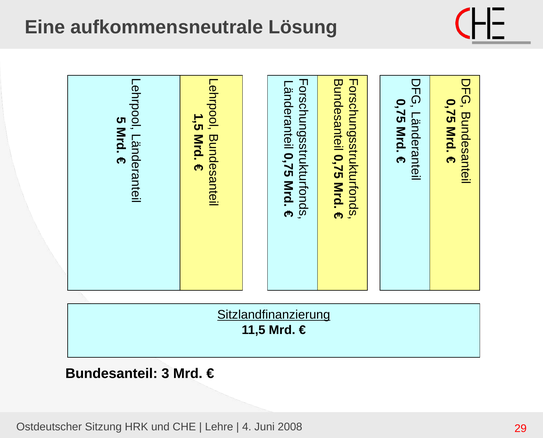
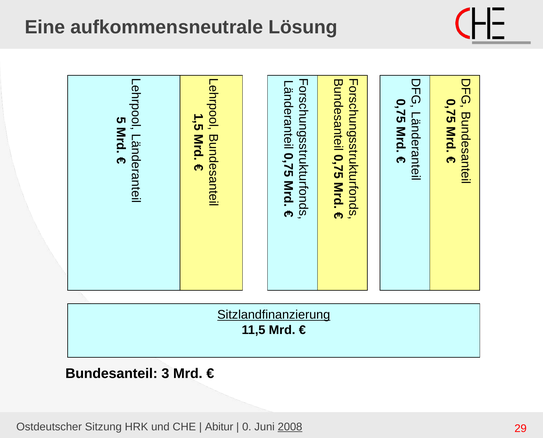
Lehre: Lehre -> Abitur
4 at (247, 427): 4 -> 0
2008 underline: none -> present
